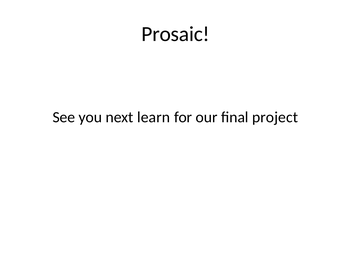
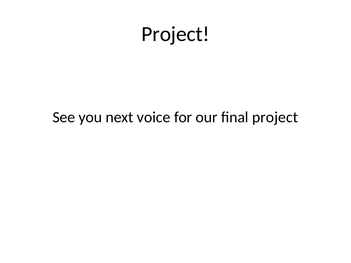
Prosaic at (176, 34): Prosaic -> Project
learn: learn -> voice
